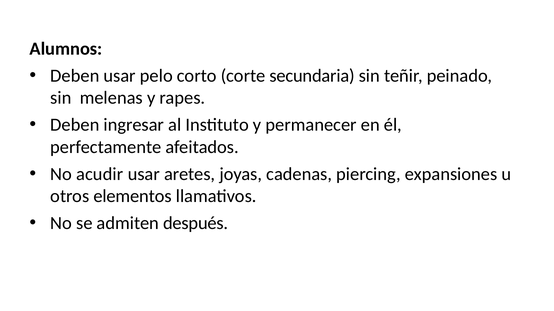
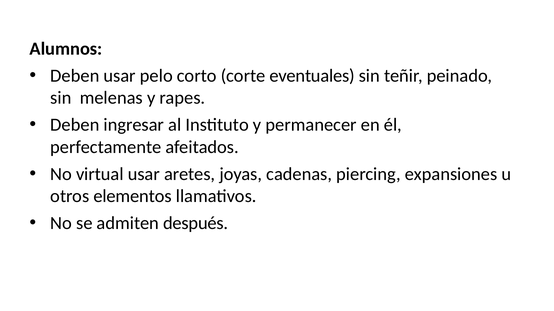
secundaria: secundaria -> eventuales
acudir: acudir -> virtual
